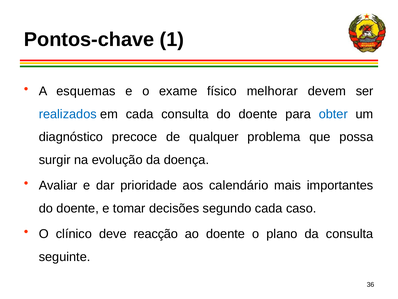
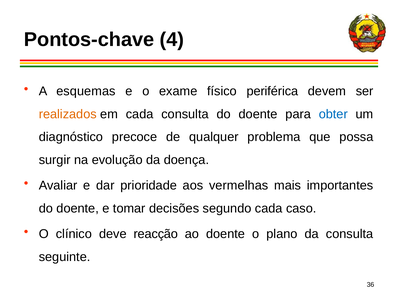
1: 1 -> 4
melhorar: melhorar -> periférica
realizados colour: blue -> orange
calendário: calendário -> vermelhas
